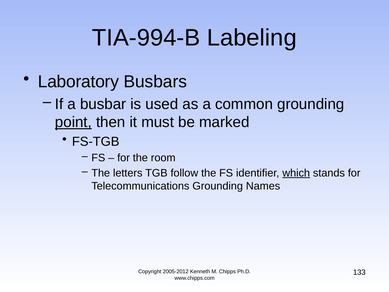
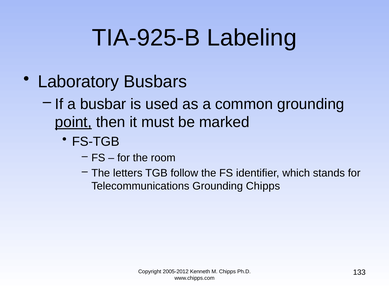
TIA-994-B: TIA-994-B -> TIA-925-B
which underline: present -> none
Grounding Names: Names -> Chipps
